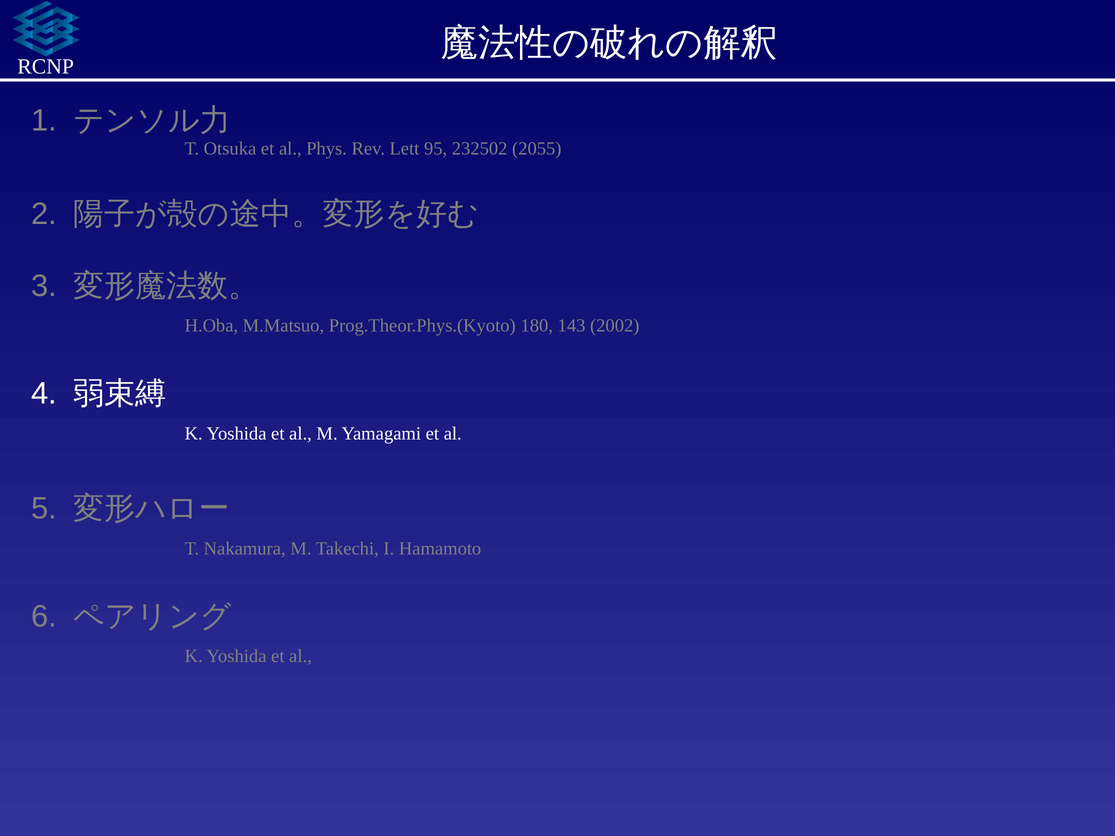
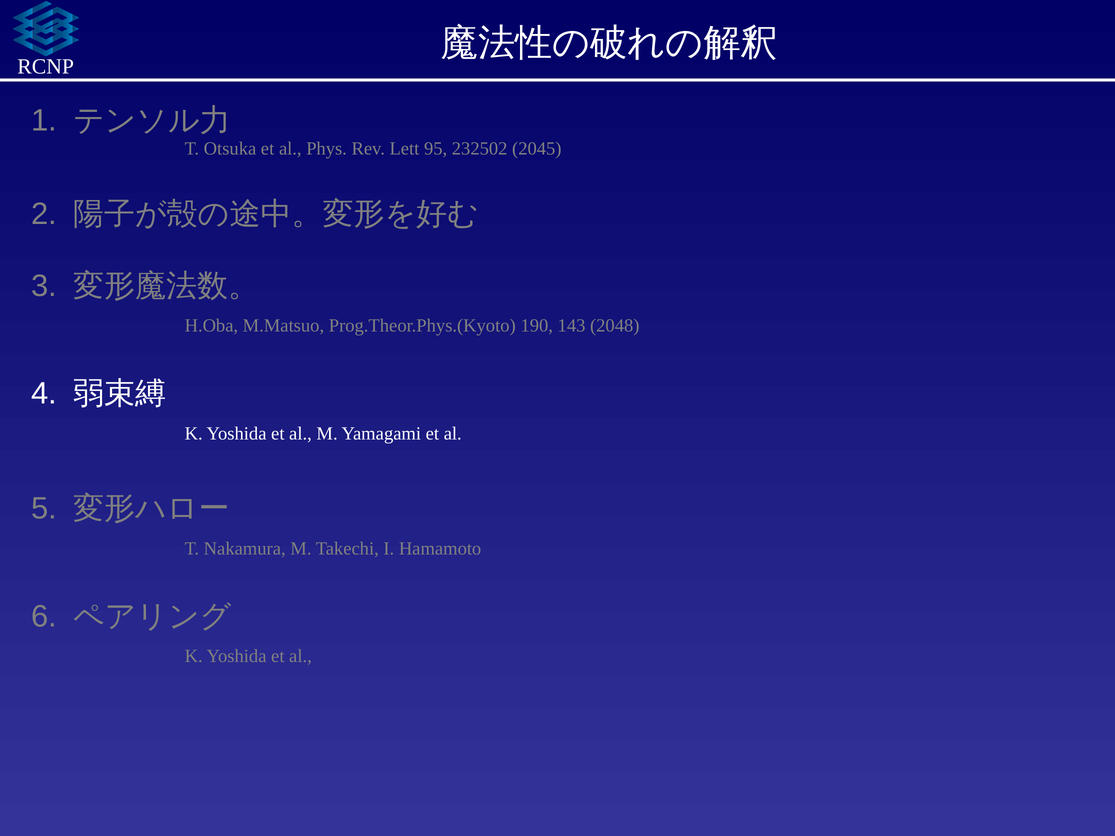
2055: 2055 -> 2045
180: 180 -> 190
2002: 2002 -> 2048
